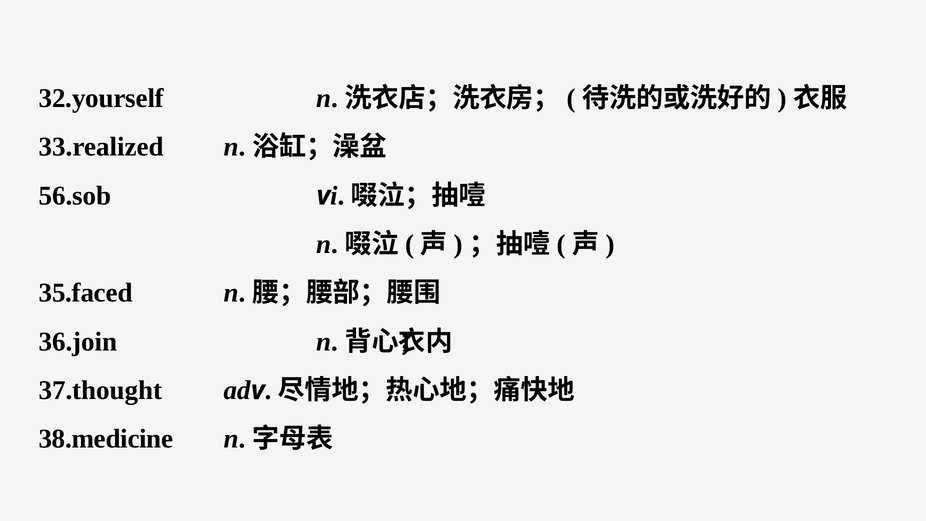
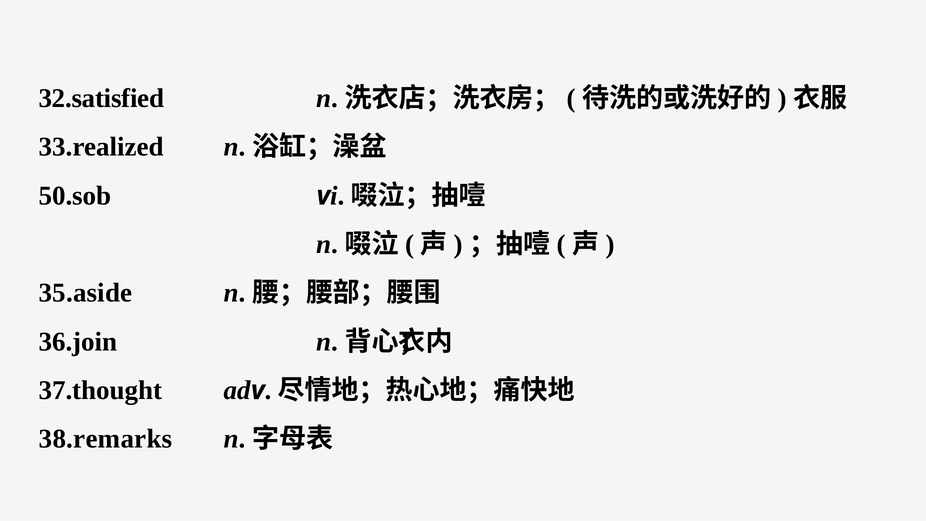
32.yourself: 32.yourself -> 32.satisfied
56.sob: 56.sob -> 50.sob
35.faced: 35.faced -> 35.aside
38.medicine: 38.medicine -> 38.remarks
